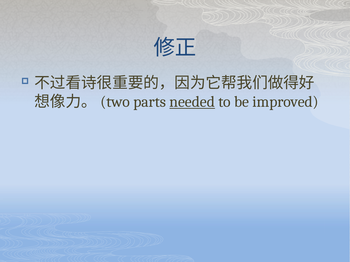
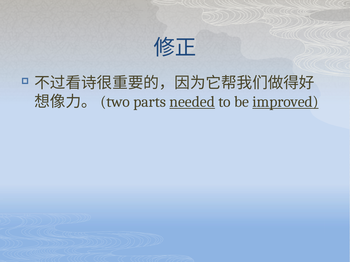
improved underline: none -> present
